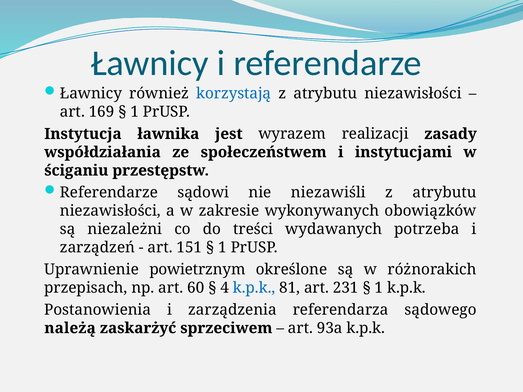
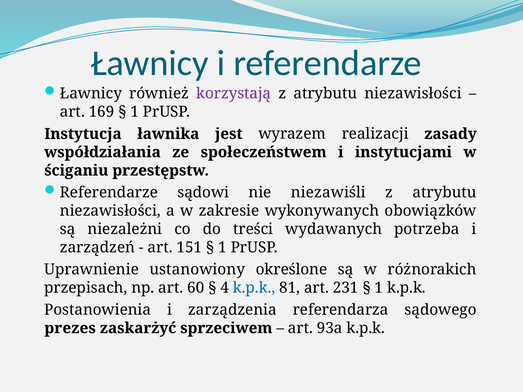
korzystają colour: blue -> purple
powietrznym: powietrznym -> ustanowiony
należą: należą -> prezes
